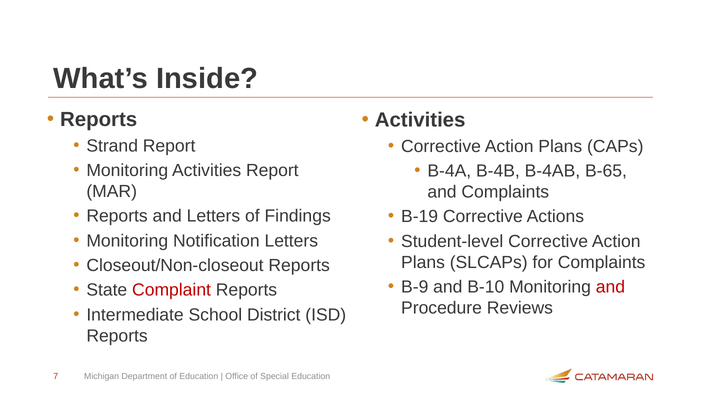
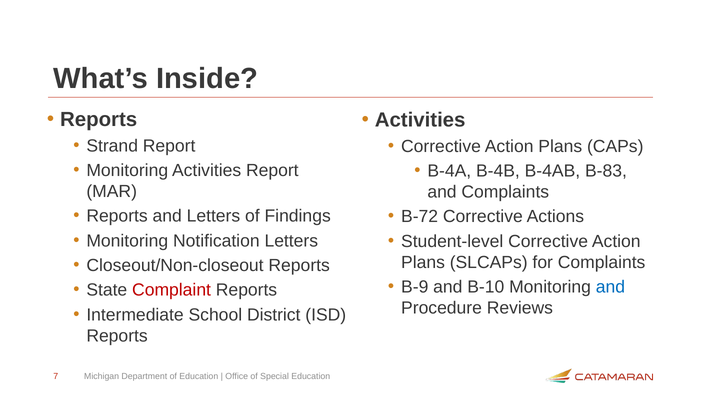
B-65: B-65 -> B-83
B-19: B-19 -> B-72
and at (610, 287) colour: red -> blue
